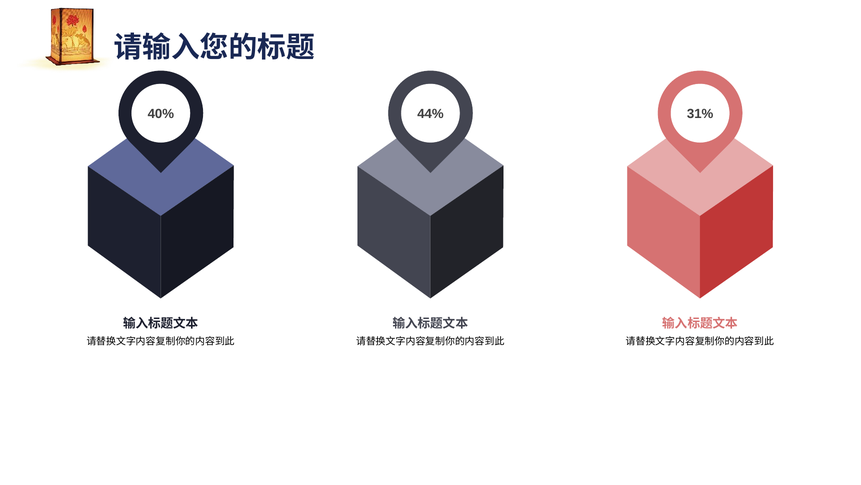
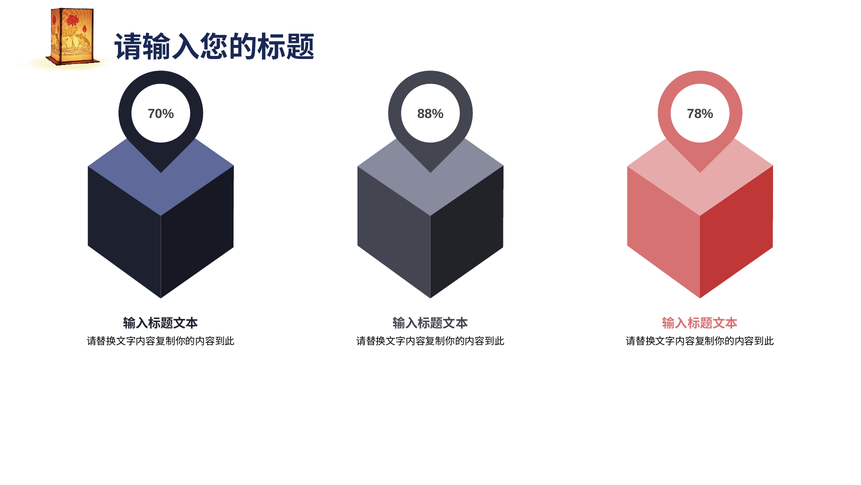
40%: 40% -> 70%
44%: 44% -> 88%
31%: 31% -> 78%
